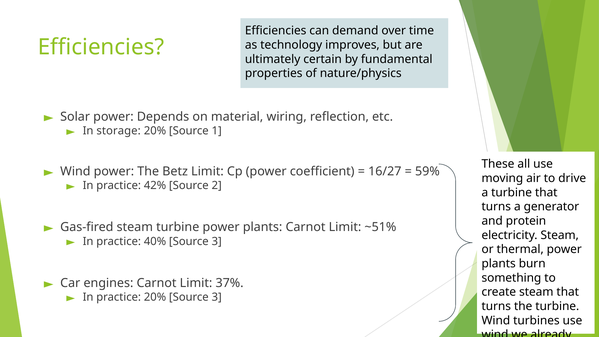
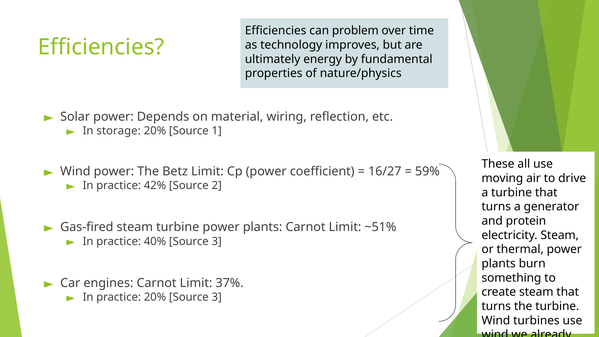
demand: demand -> problem
certain: certain -> energy
